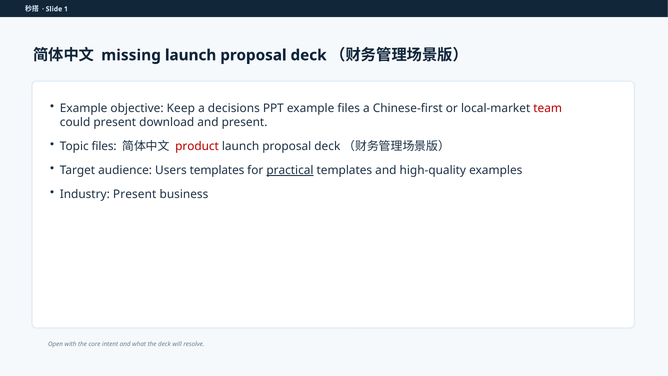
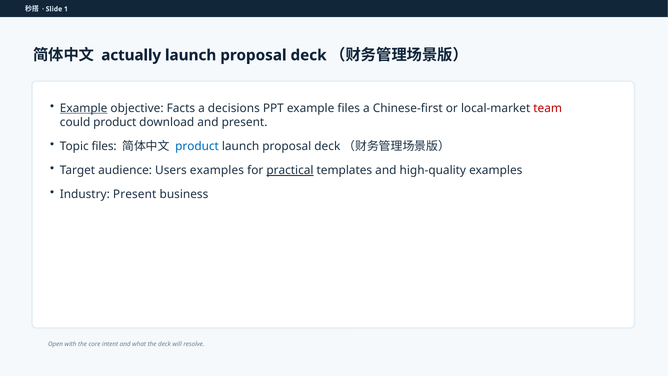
missing: missing -> actually
Example at (84, 108) underline: none -> present
Keep: Keep -> Facts
could present: present -> product
product at (197, 146) colour: red -> blue
Users templates: templates -> examples
